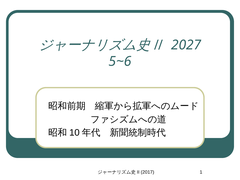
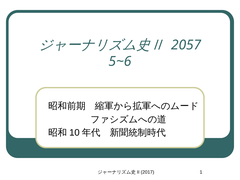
2027: 2027 -> 2057
